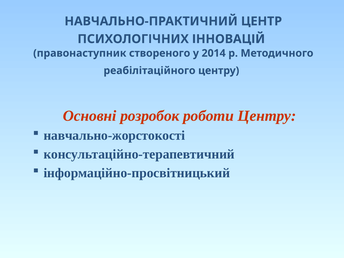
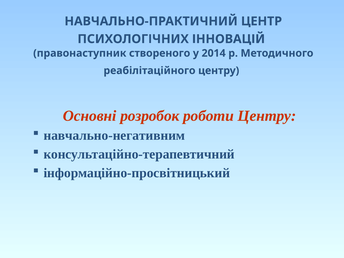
навчально-жорстокості: навчально-жорстокості -> навчально-негативним
